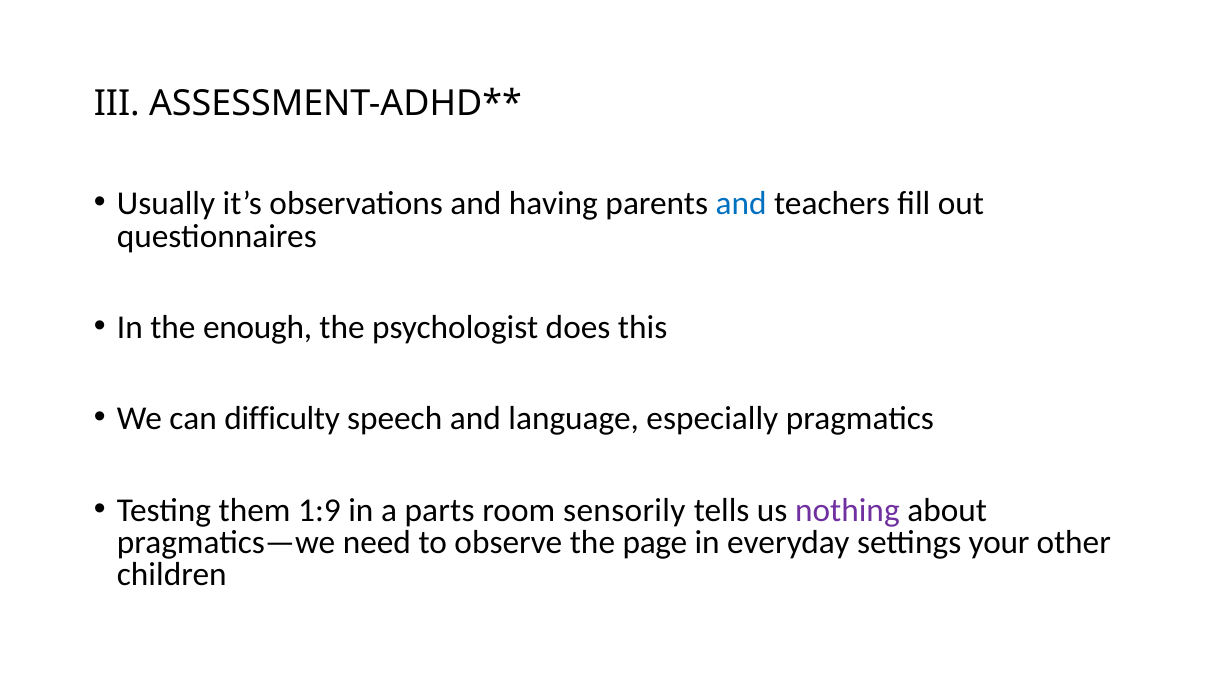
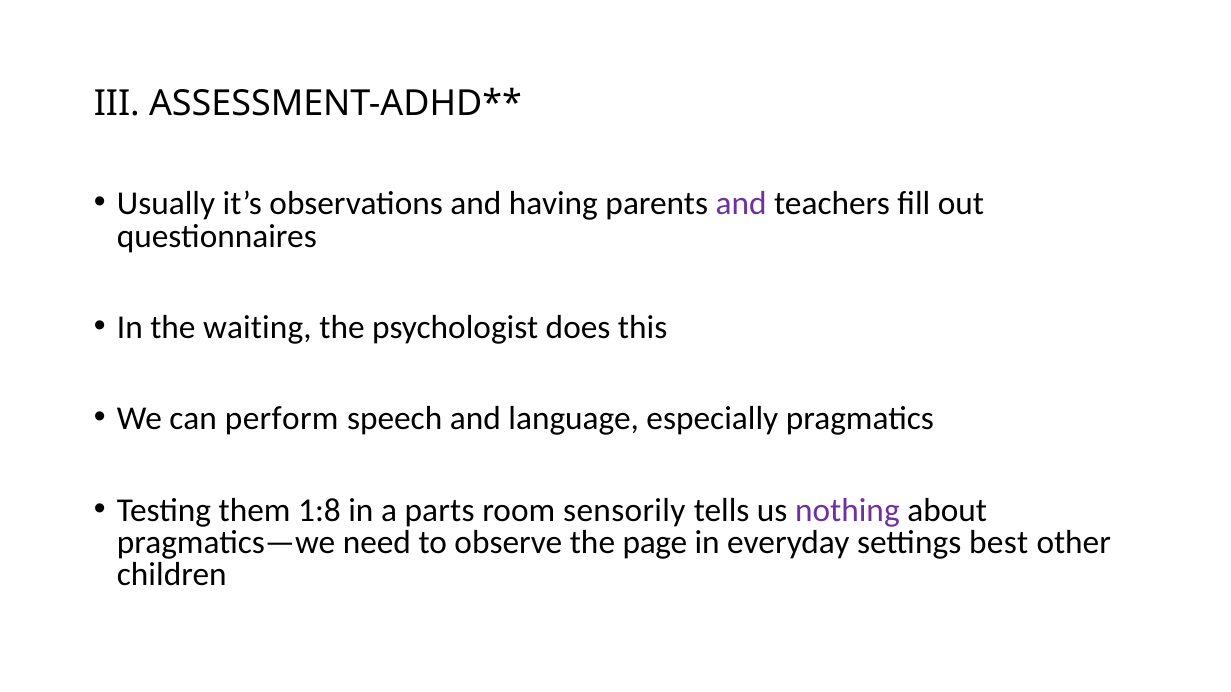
and at (741, 204) colour: blue -> purple
enough: enough -> waiting
difficulty: difficulty -> perform
1:9: 1:9 -> 1:8
your: your -> best
